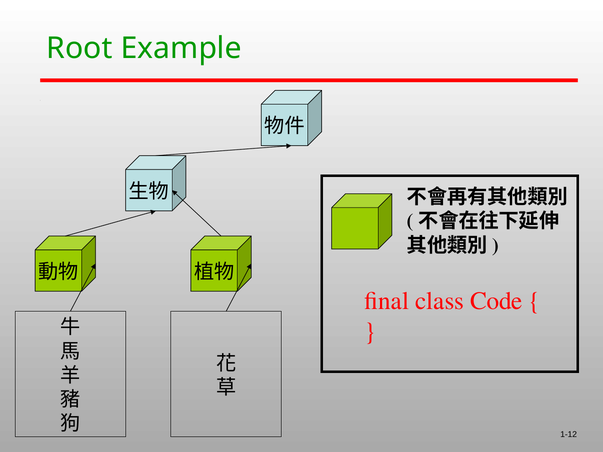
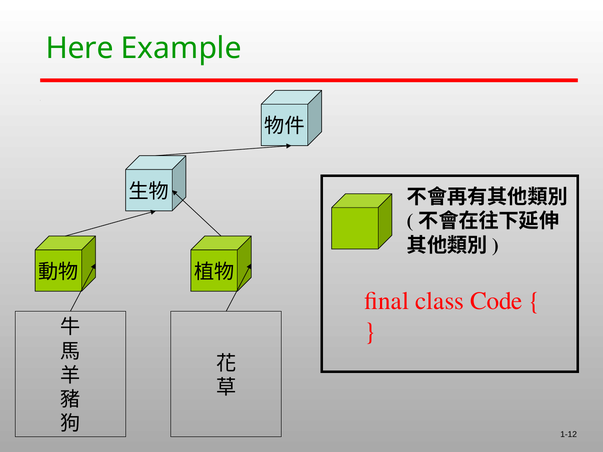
Root: Root -> Here
